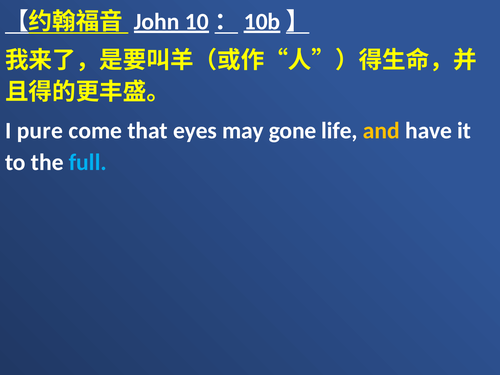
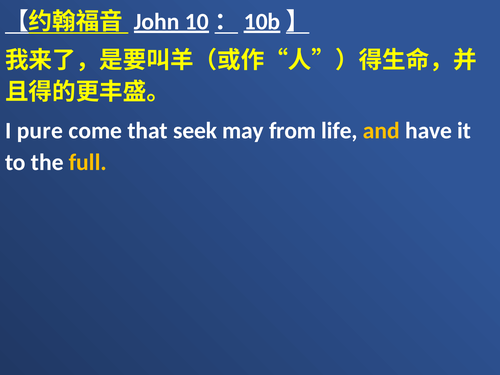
eyes: eyes -> seek
gone: gone -> from
full colour: light blue -> yellow
